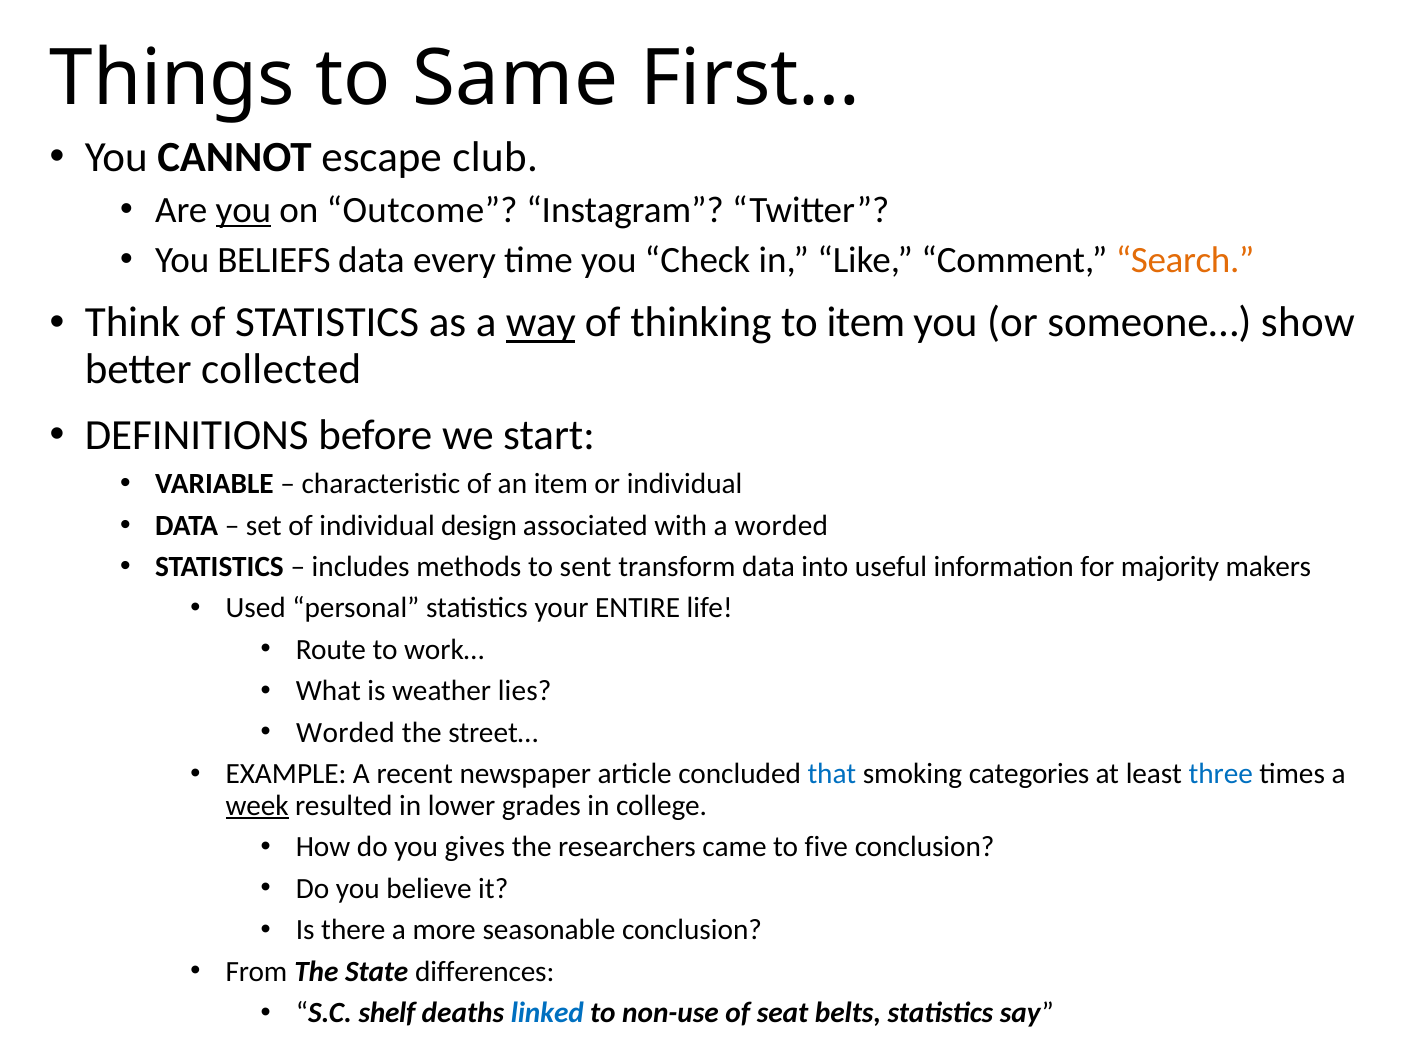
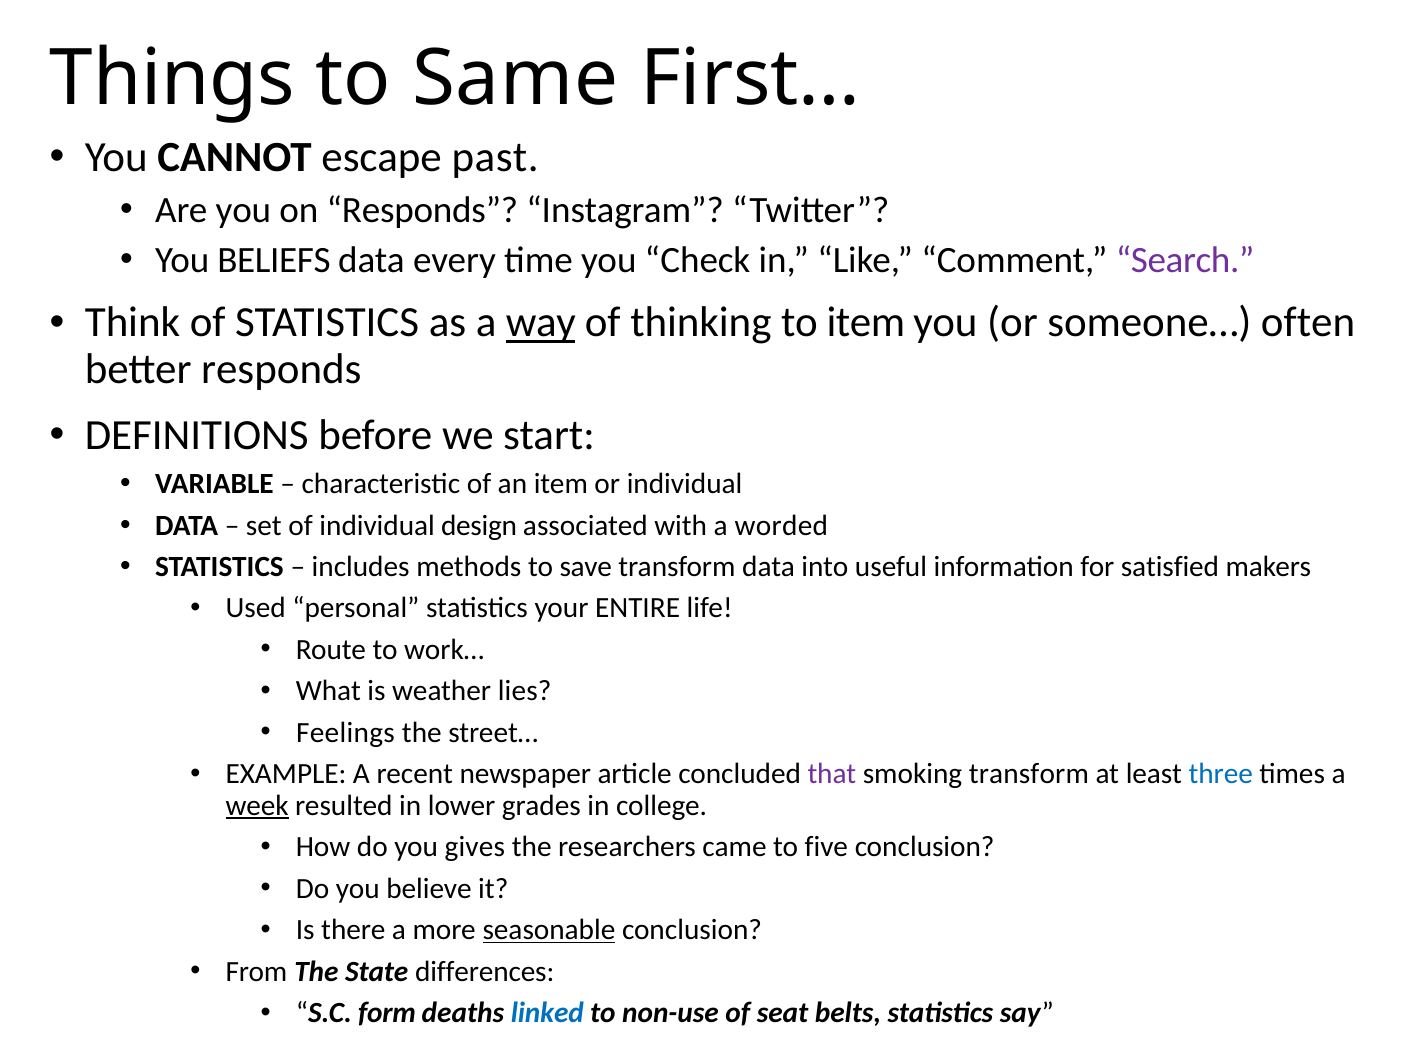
club: club -> past
you at (243, 210) underline: present -> none
on Outcome: Outcome -> Responds
Search colour: orange -> purple
show: show -> often
better collected: collected -> responds
sent: sent -> save
majority: majority -> satisfied
Worded at (345, 733): Worded -> Feelings
that colour: blue -> purple
smoking categories: categories -> transform
seasonable underline: none -> present
shelf: shelf -> form
